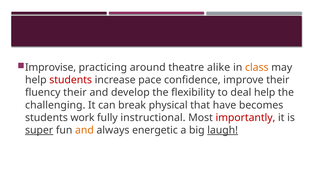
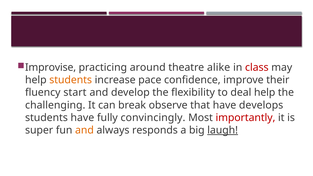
class colour: orange -> red
students at (71, 80) colour: red -> orange
fluency their: their -> start
physical: physical -> observe
becomes: becomes -> develops
students work: work -> have
instructional: instructional -> convincingly
super underline: present -> none
energetic: energetic -> responds
